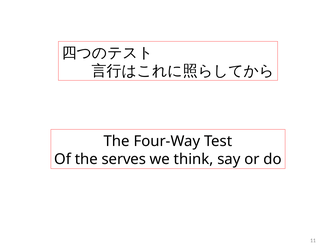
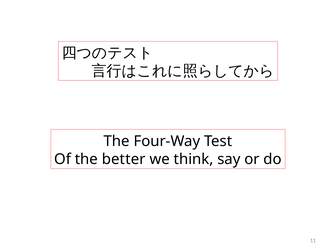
serves: serves -> better
